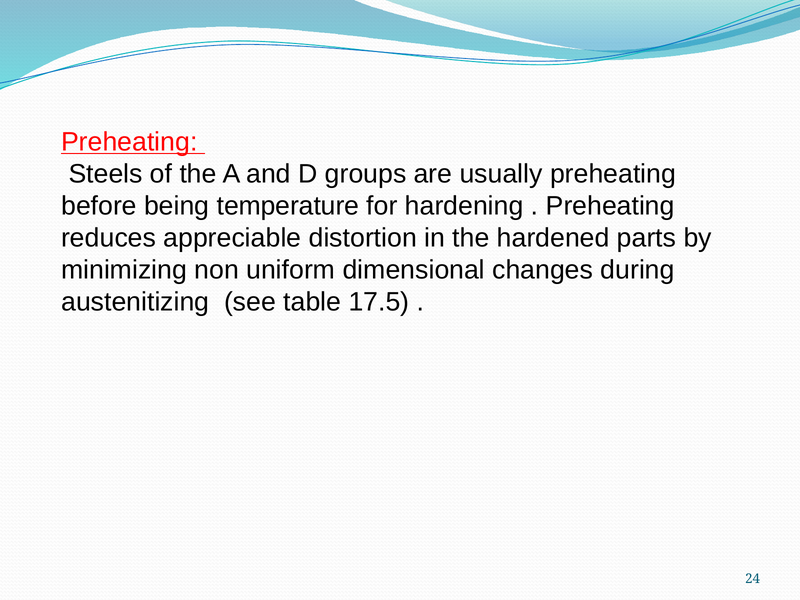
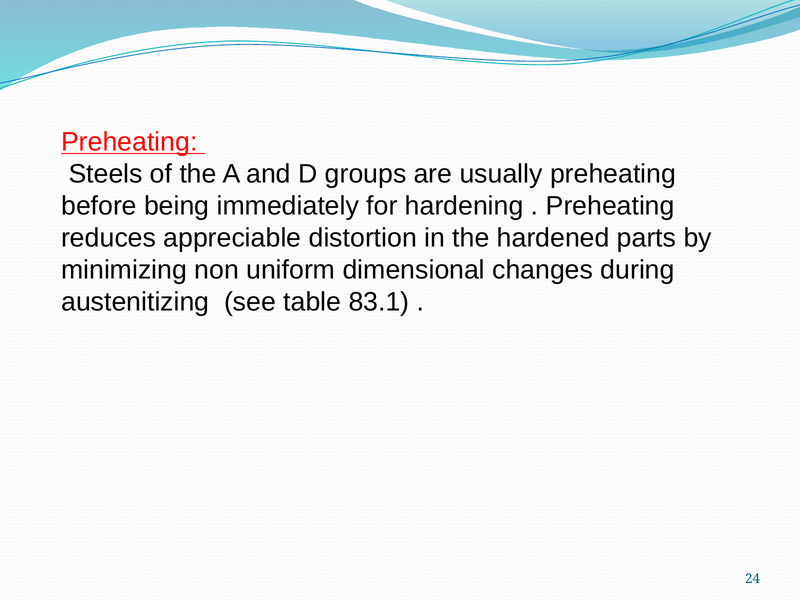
temperature: temperature -> immediately
17.5: 17.5 -> 83.1
